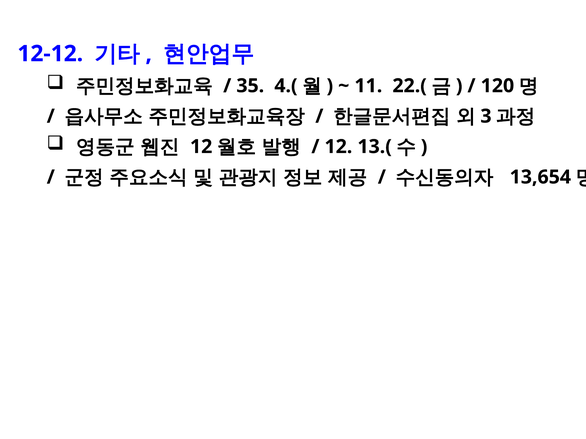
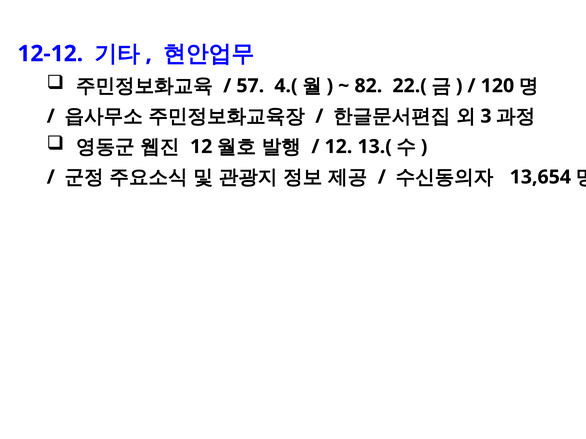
35: 35 -> 57
11: 11 -> 82
